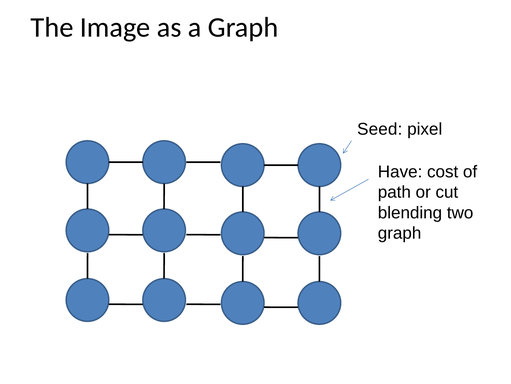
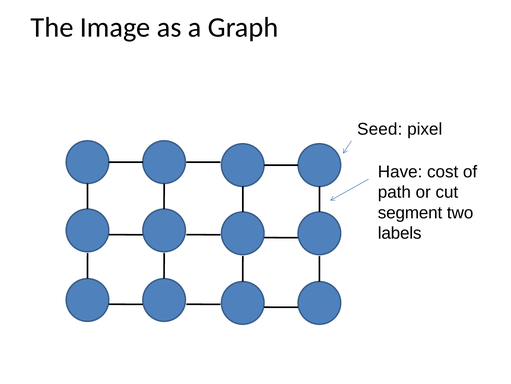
blending: blending -> segment
graph at (400, 233): graph -> labels
